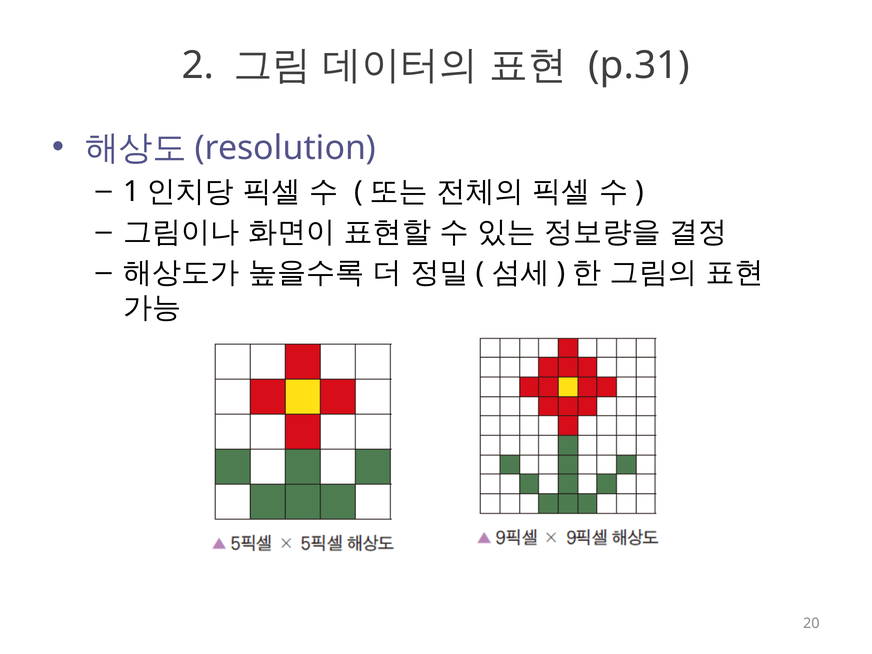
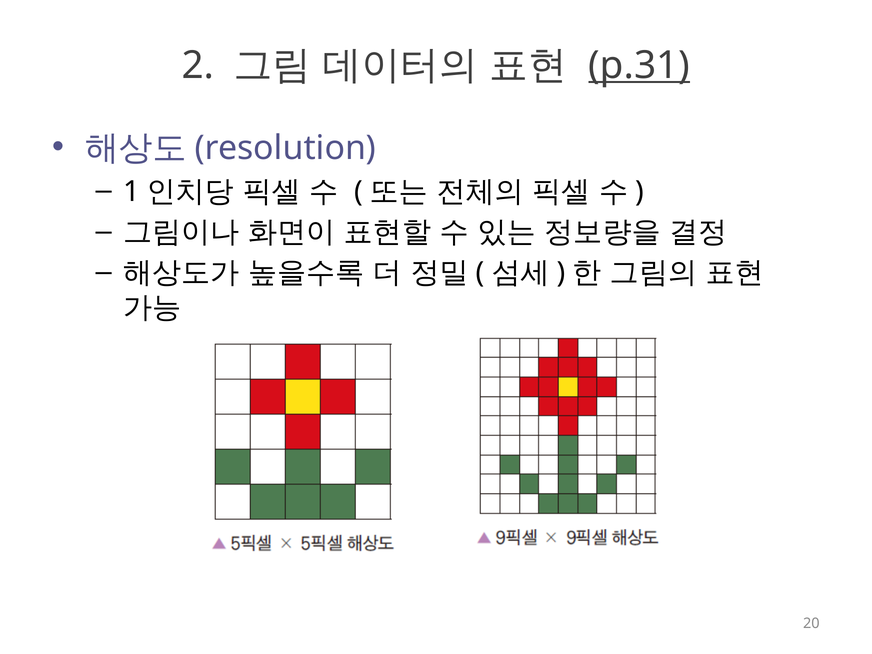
p.31 underline: none -> present
